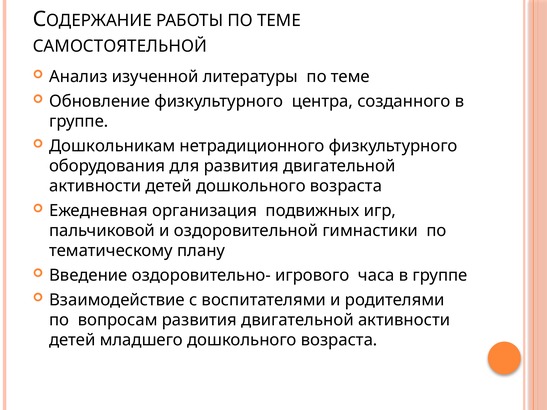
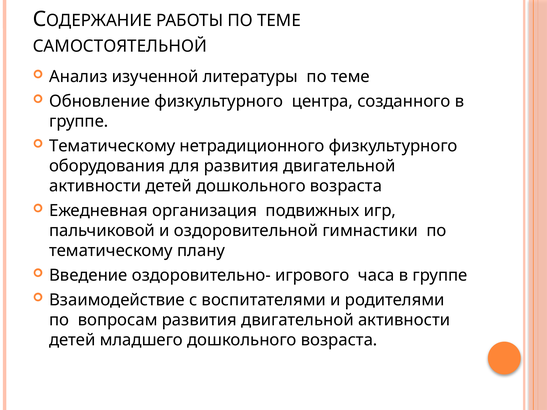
Дошкольникам at (112, 146): Дошкольникам -> Тематическому
